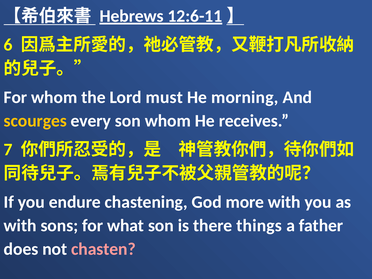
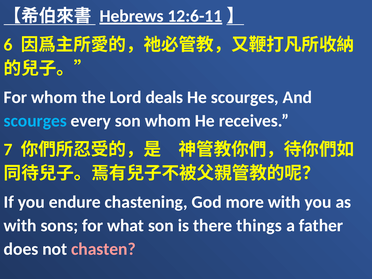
must: must -> deals
He morning: morning -> scourges
scourges at (35, 121) colour: yellow -> light blue
